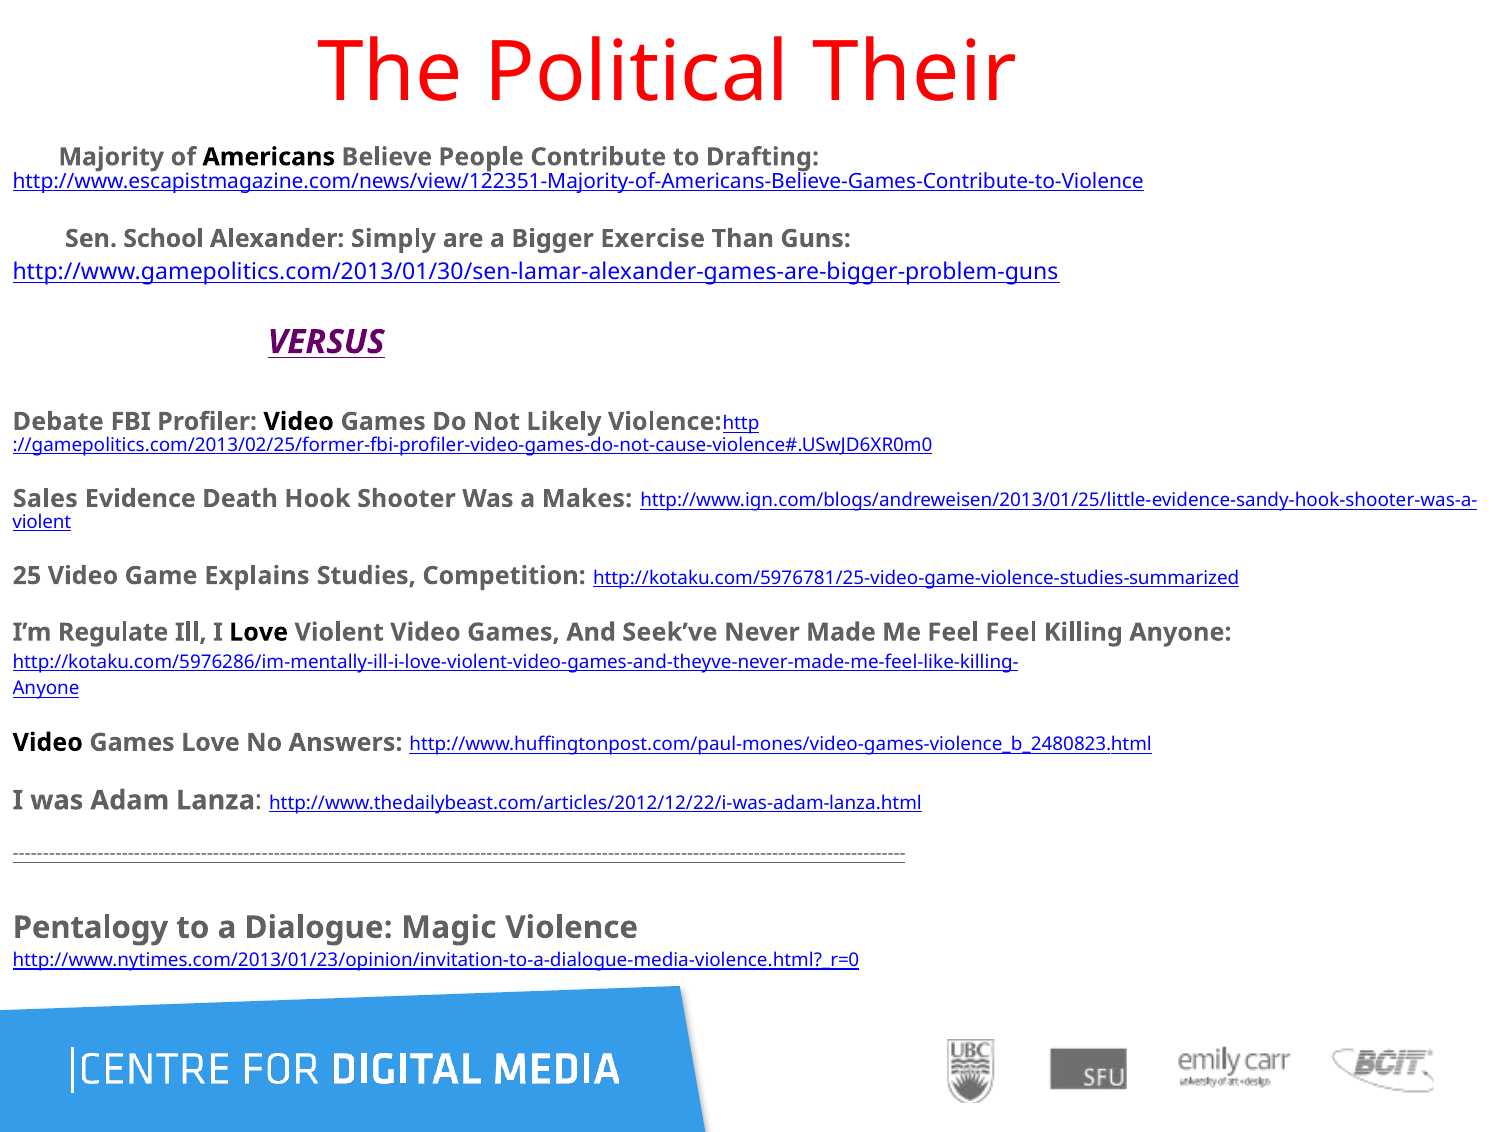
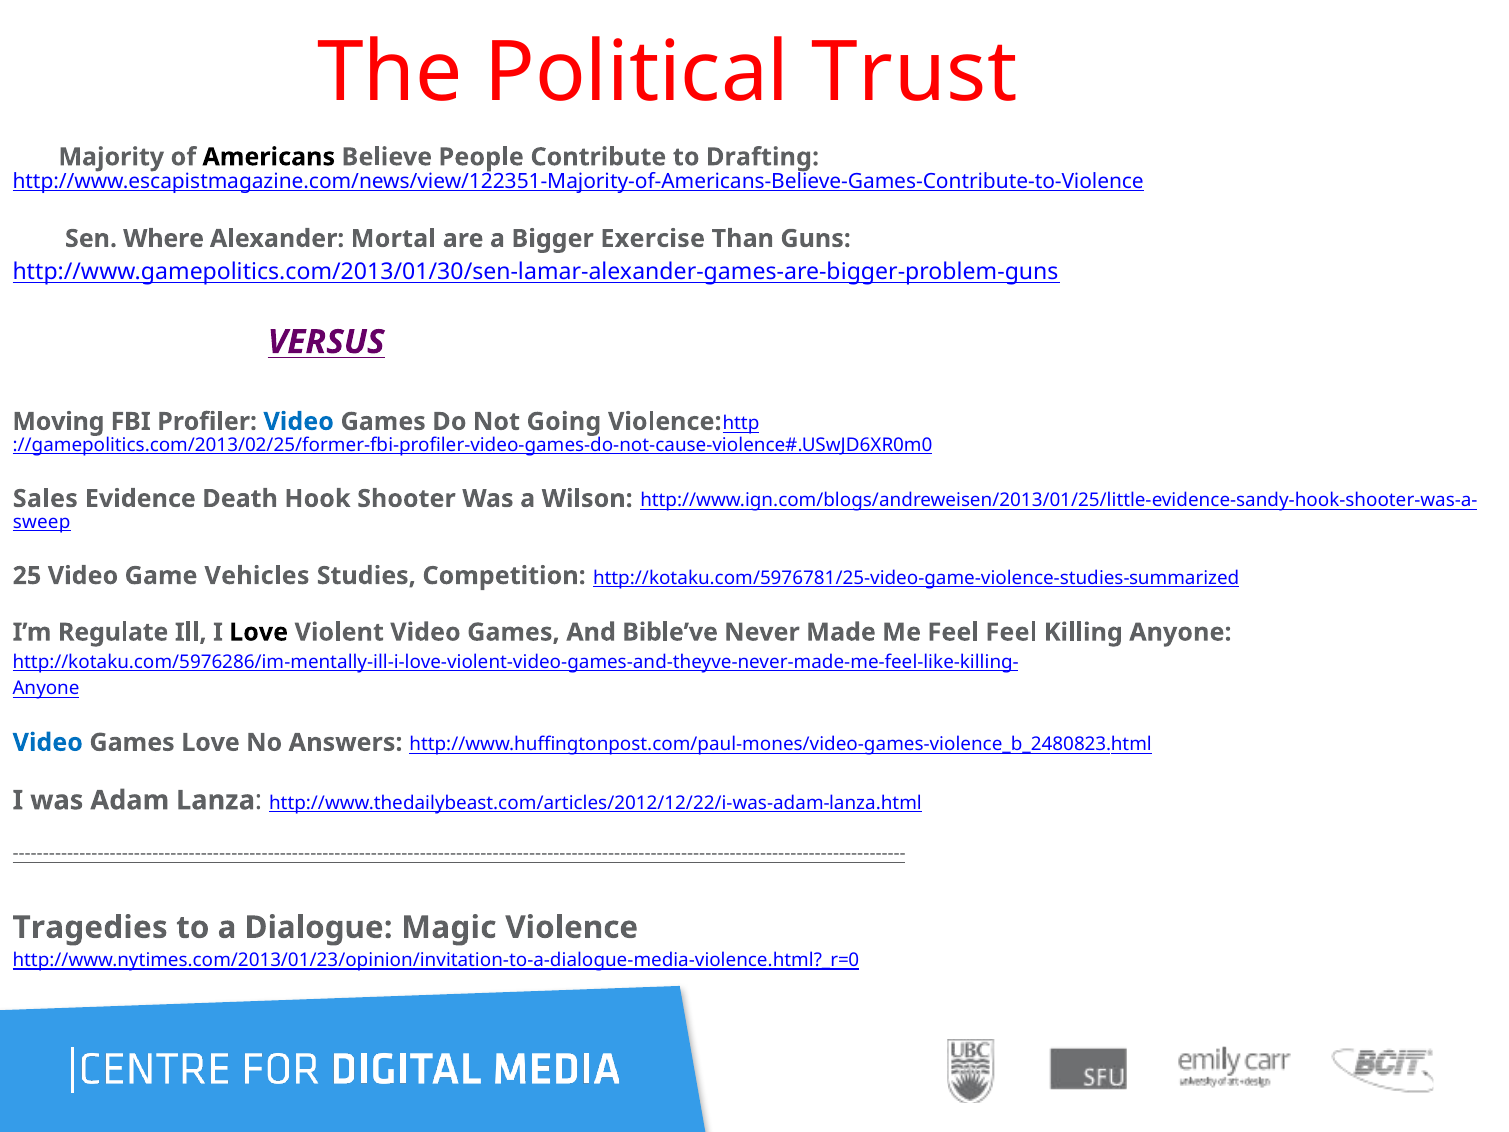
Their: Their -> Trust
School: School -> Where
Simply: Simply -> Mortal
Debate: Debate -> Moving
Video at (299, 422) colour: black -> blue
Likely: Likely -> Going
Makes: Makes -> Wilson
violent at (42, 522): violent -> sweep
Explains: Explains -> Vehicles
Seek’ve: Seek’ve -> Bible’ve
Video at (48, 742) colour: black -> blue
Pentalogy: Pentalogy -> Tragedies
